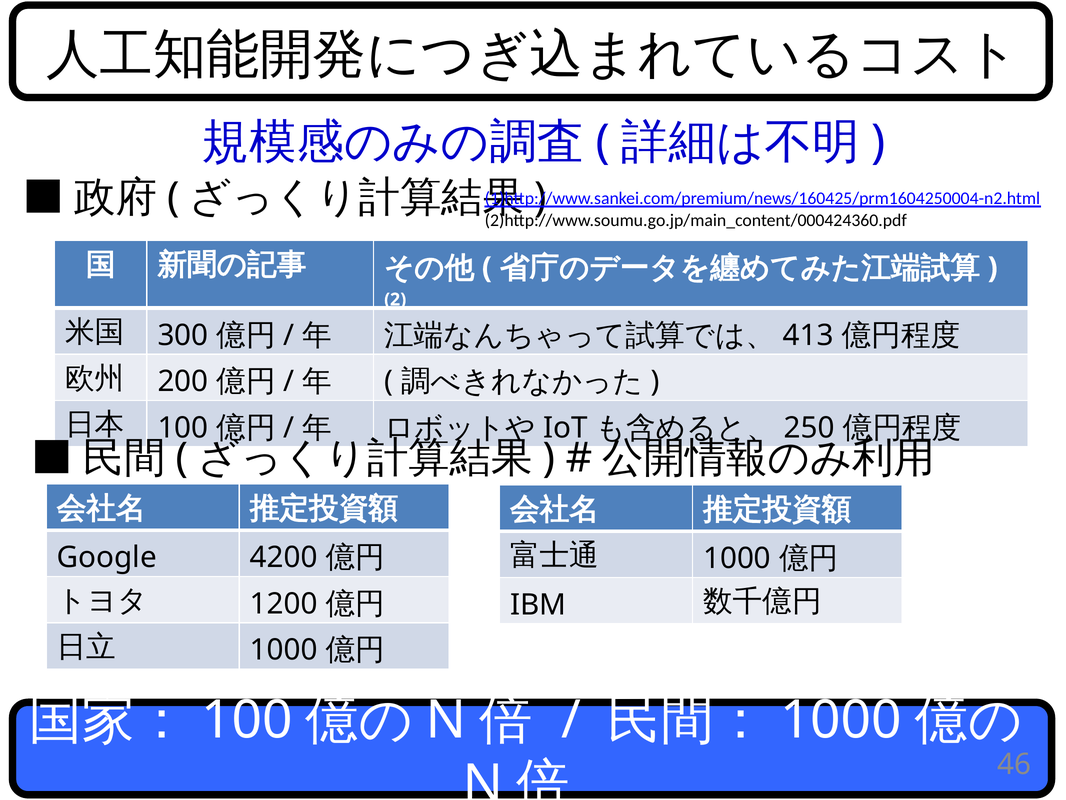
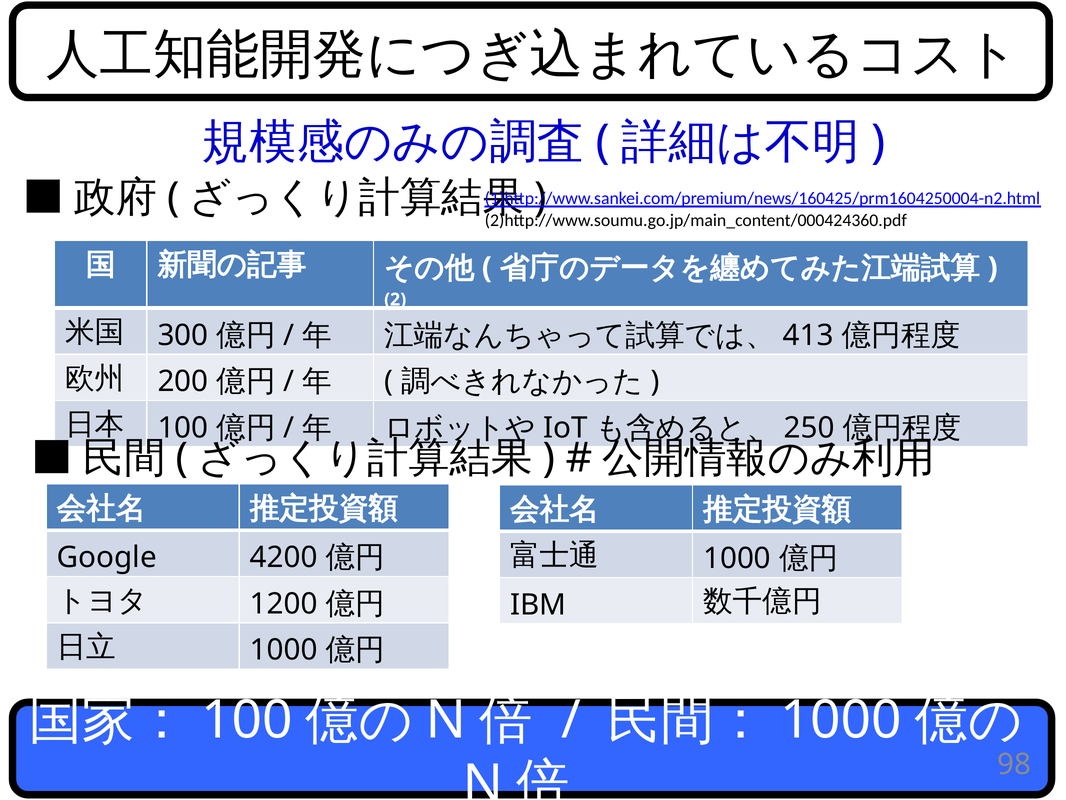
46: 46 -> 98
